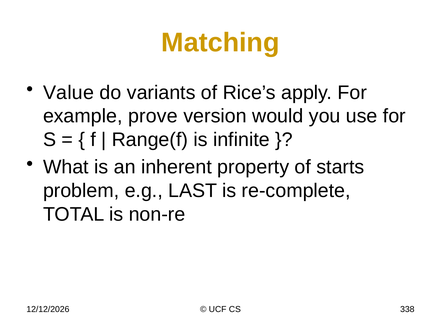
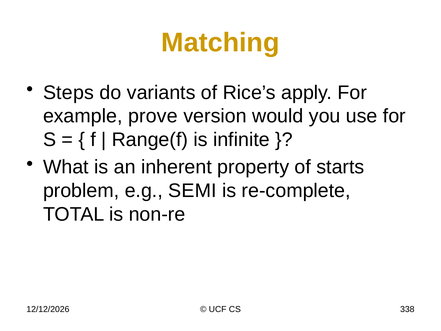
Value: Value -> Steps
LAST: LAST -> SEMI
